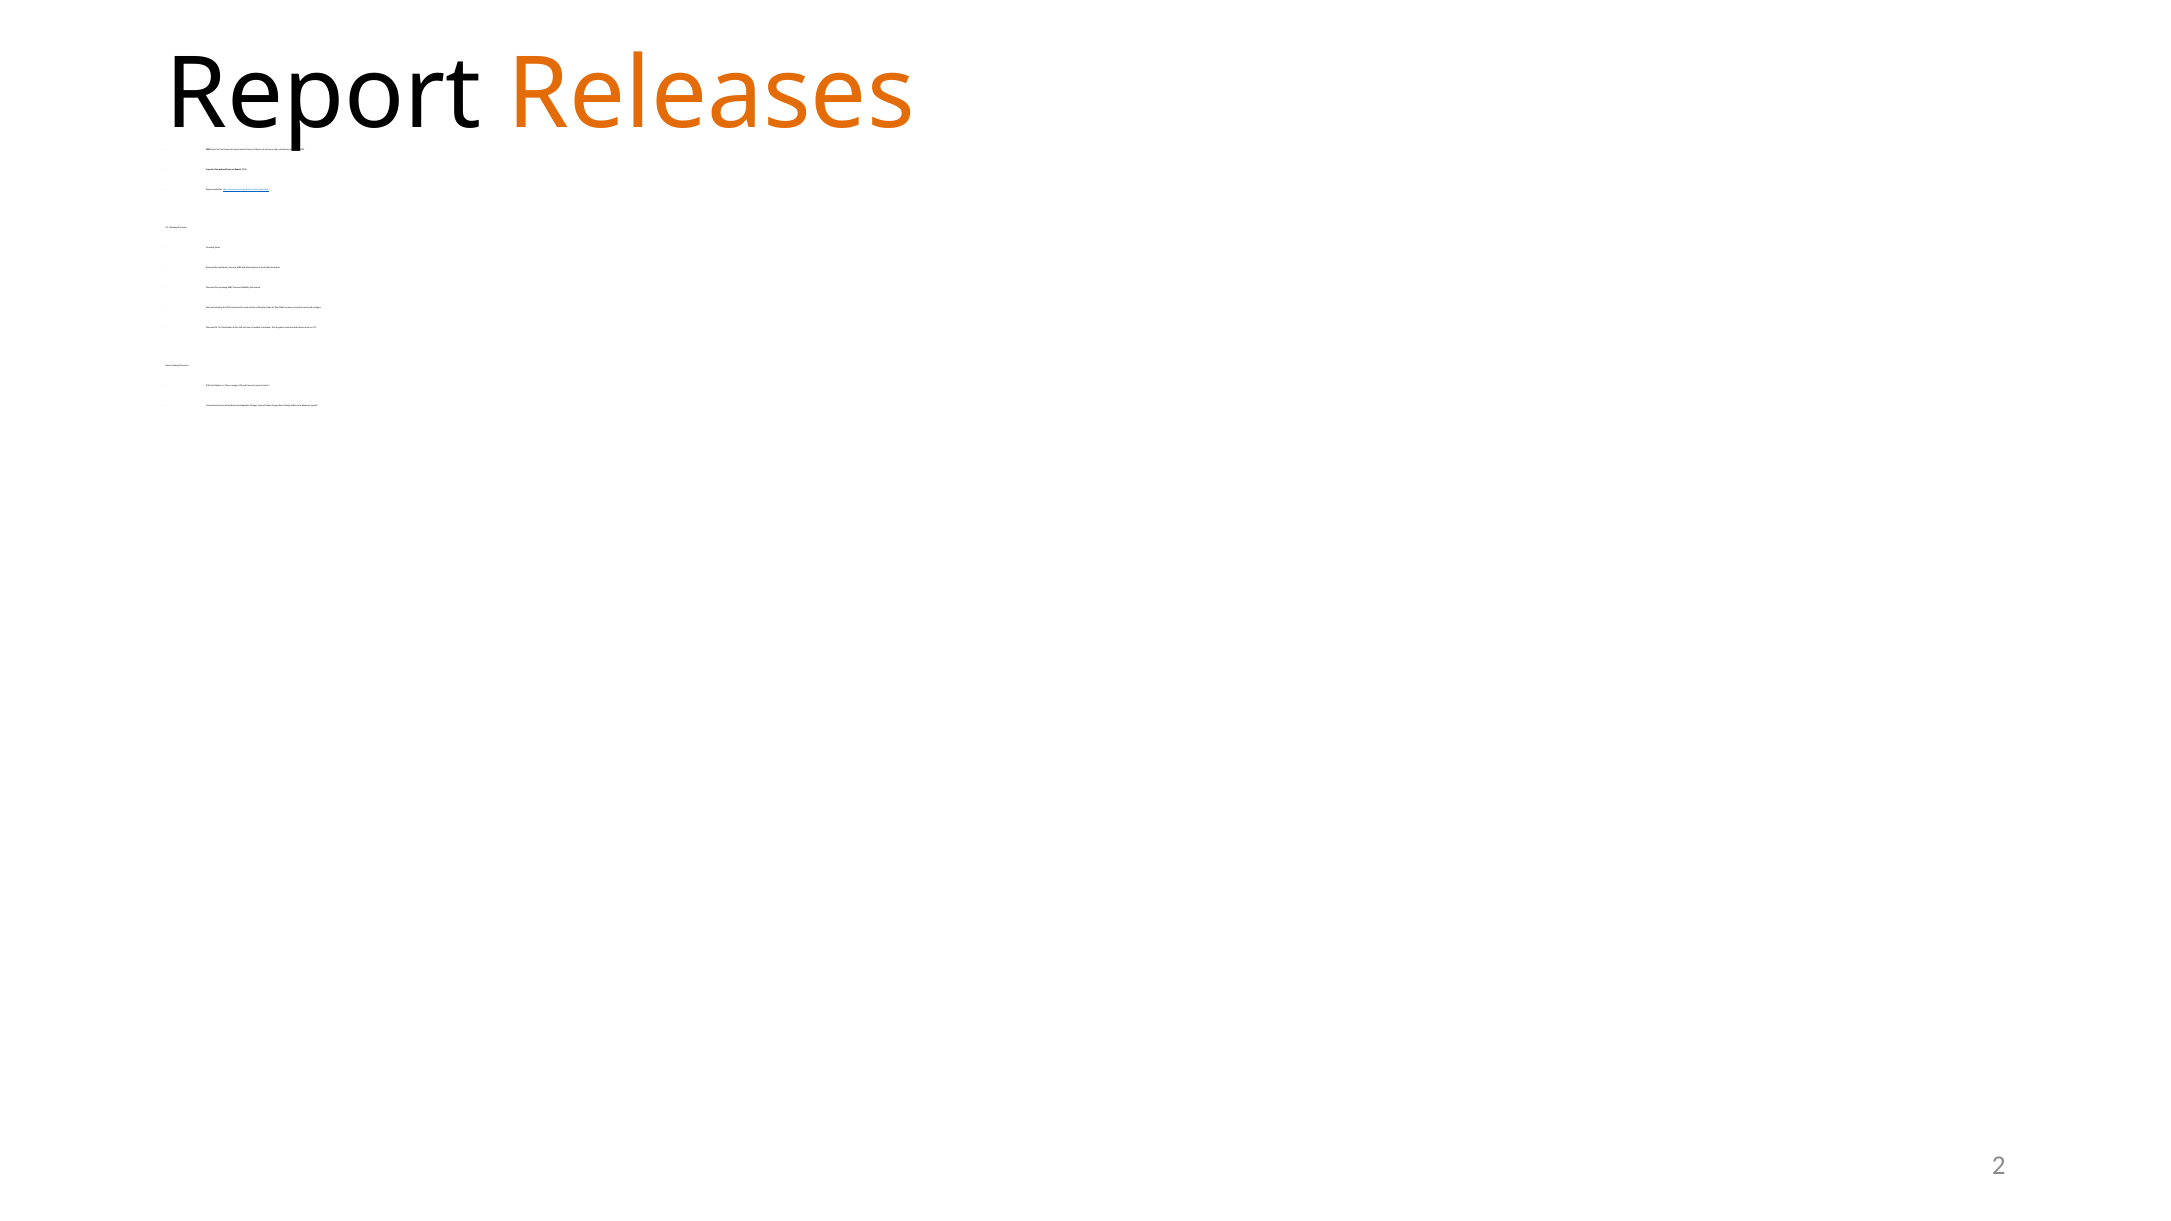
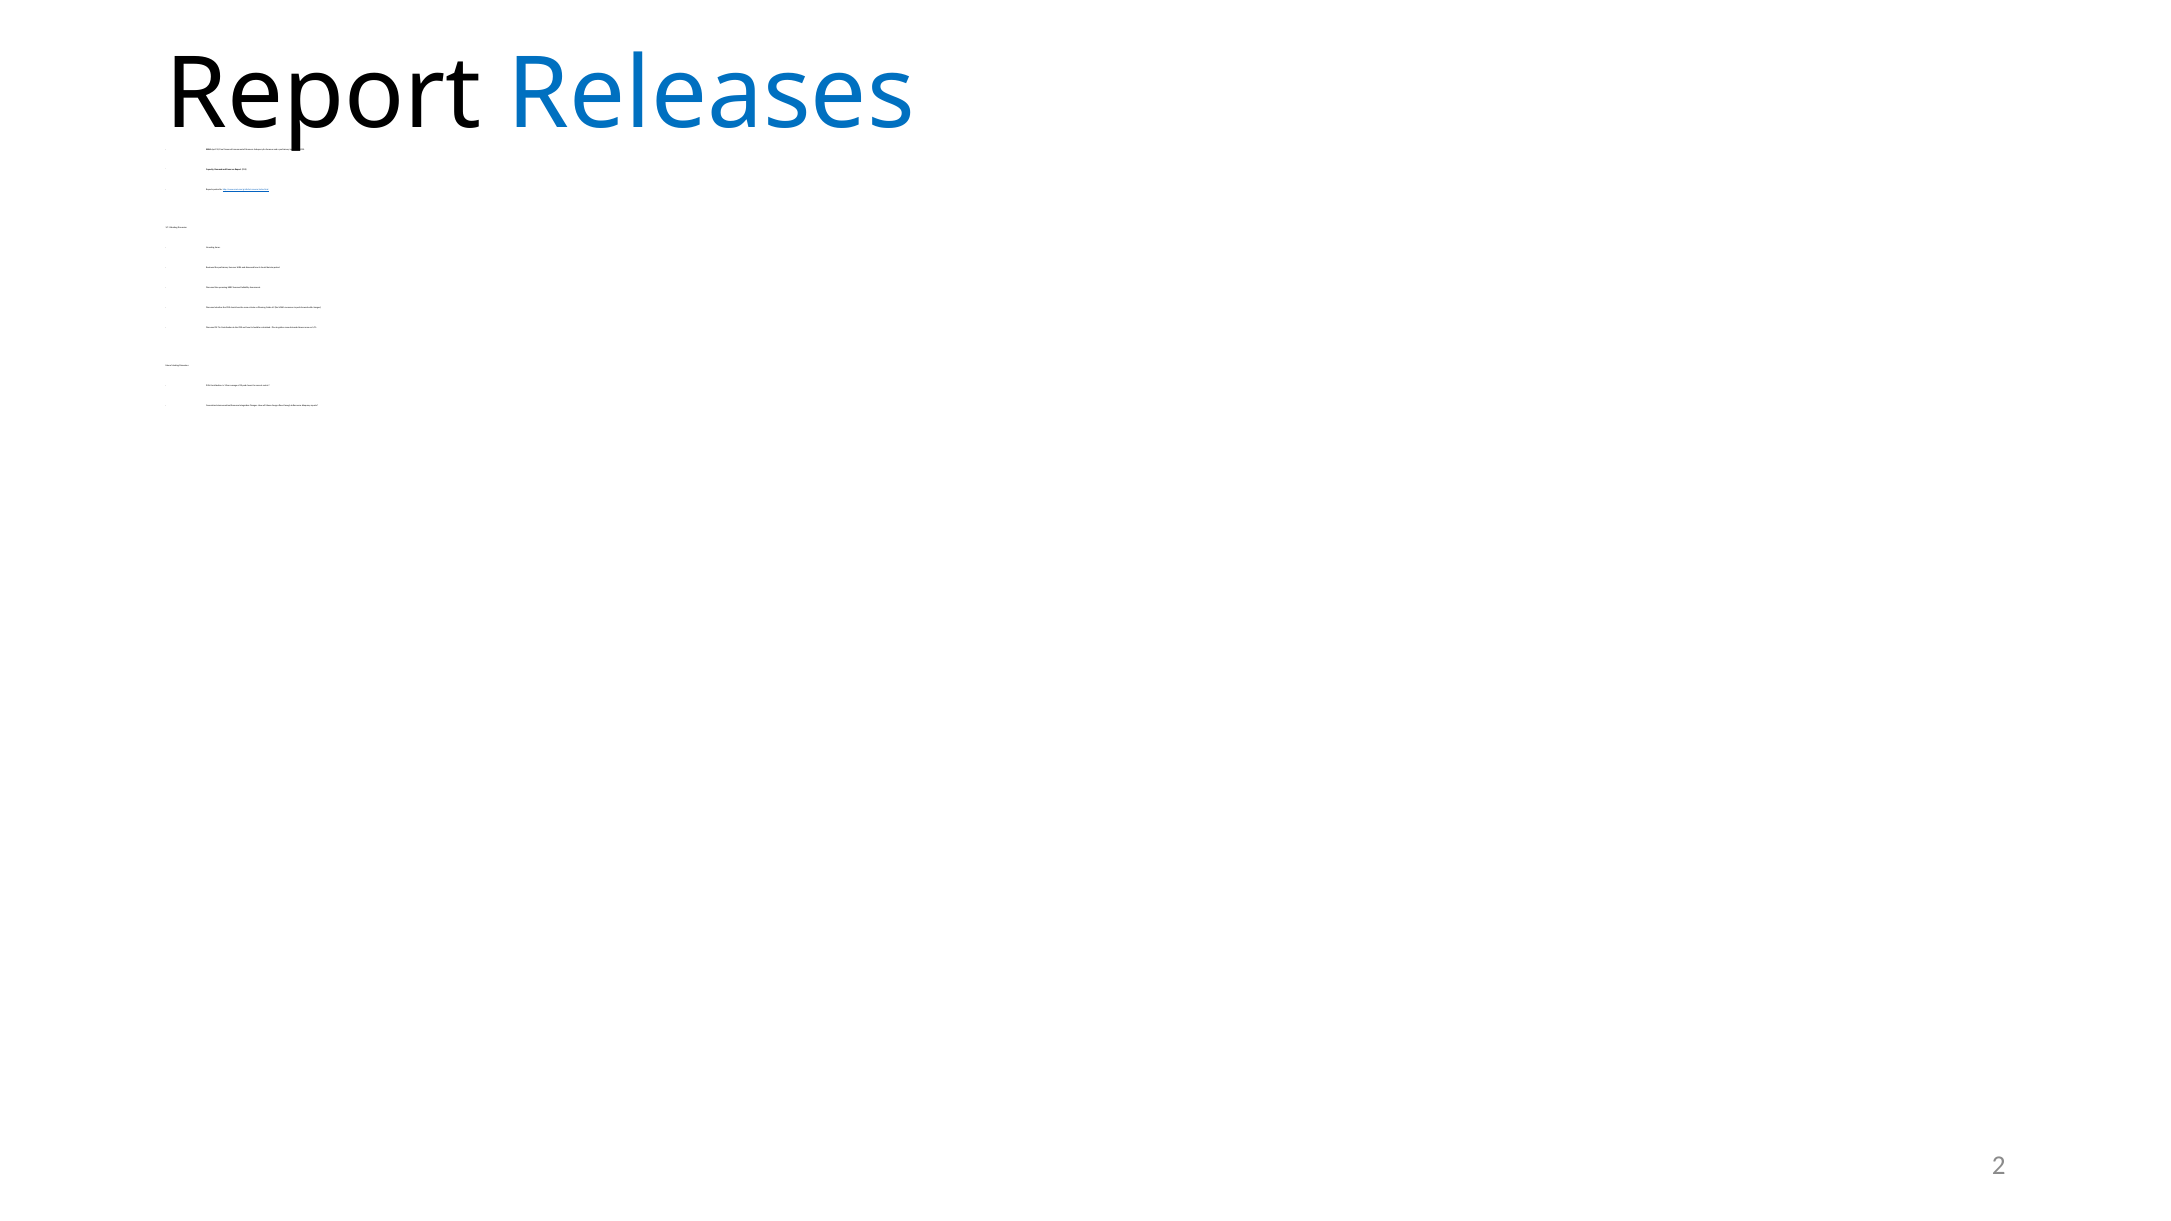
Releases colour: orange -> blue
